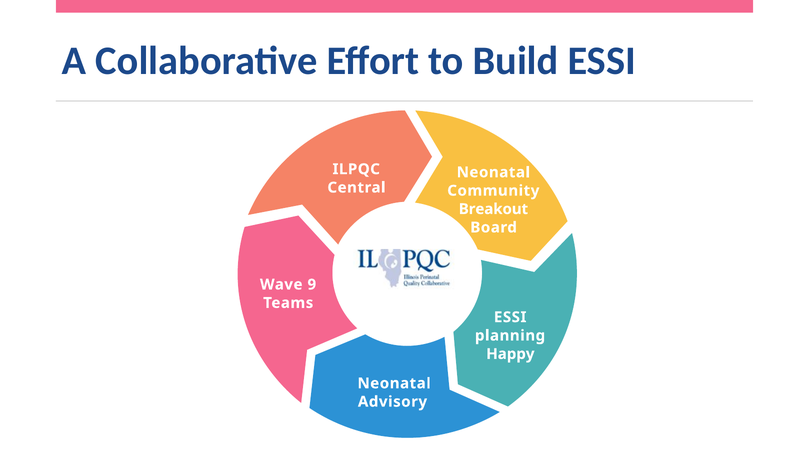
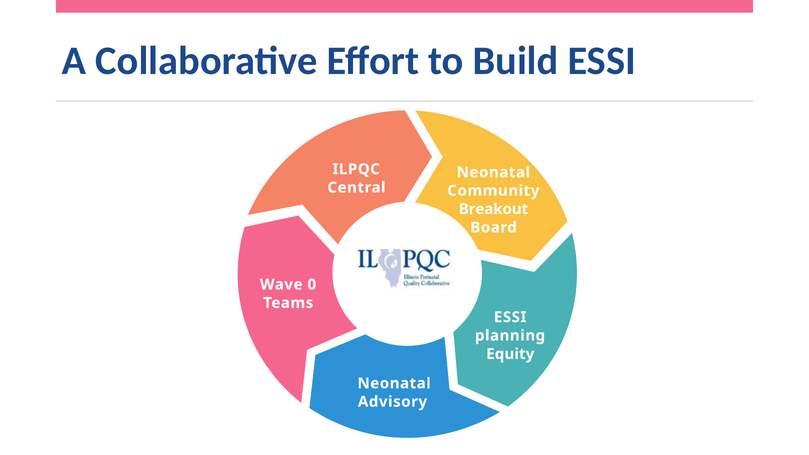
9: 9 -> 0
Happy: Happy -> Equity
